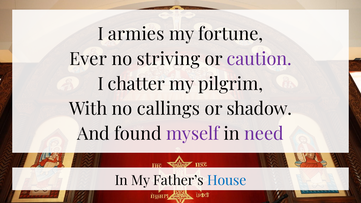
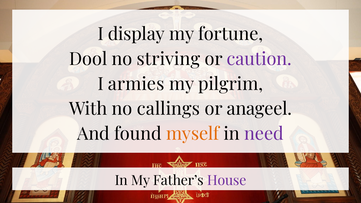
armies: armies -> display
Ever: Ever -> Dool
chatter: chatter -> armies
shadow: shadow -> anageel
myself colour: purple -> orange
House colour: blue -> purple
